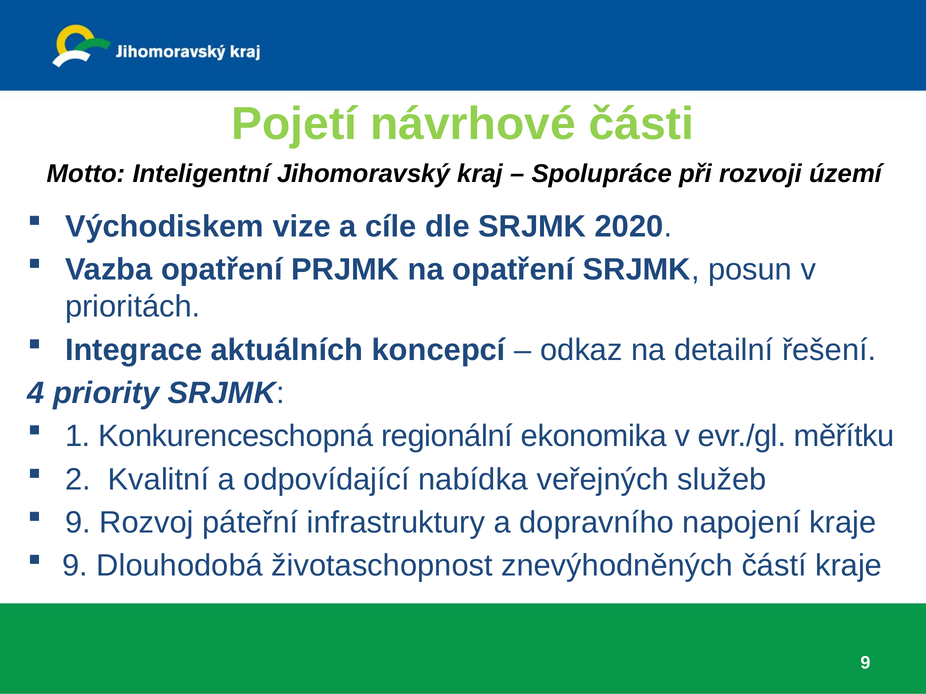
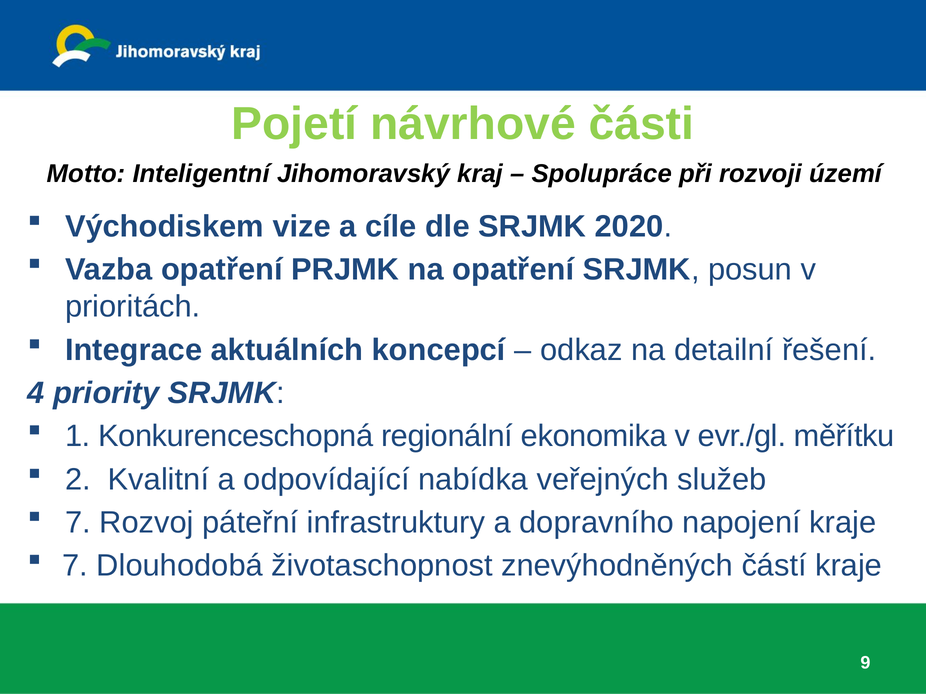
9 at (78, 523): 9 -> 7
9 at (75, 566): 9 -> 7
